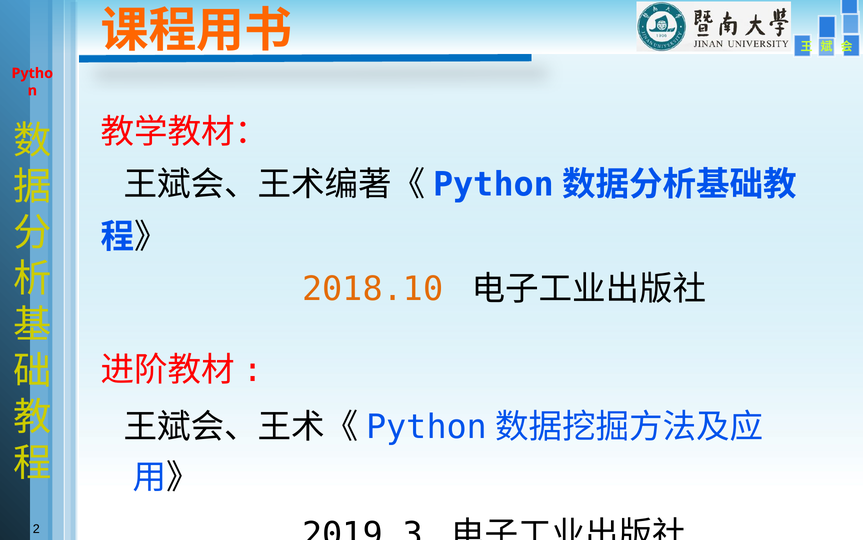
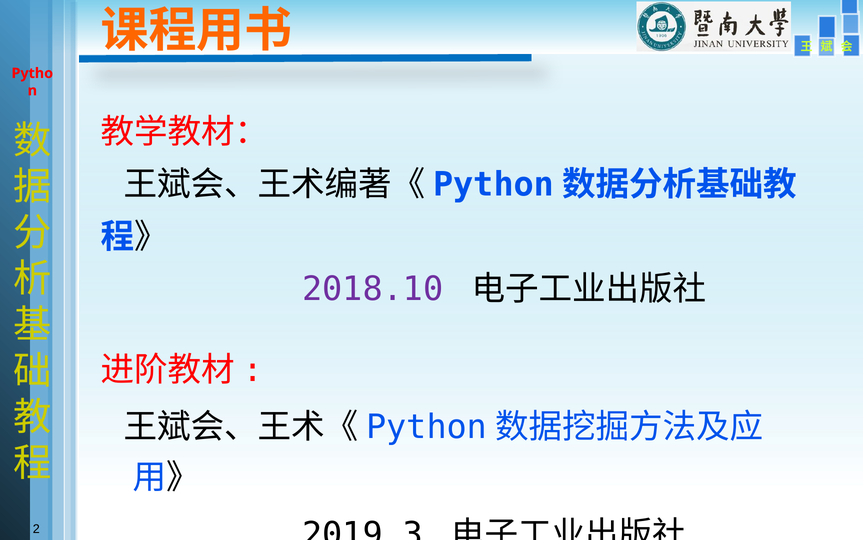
2018.10 colour: orange -> purple
